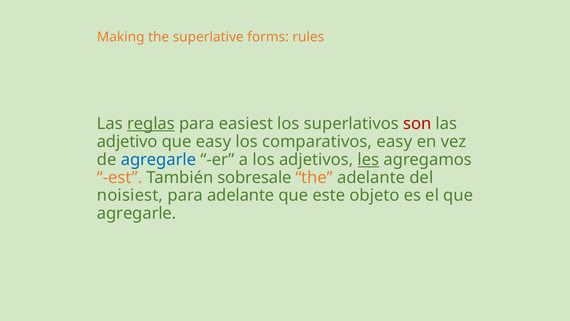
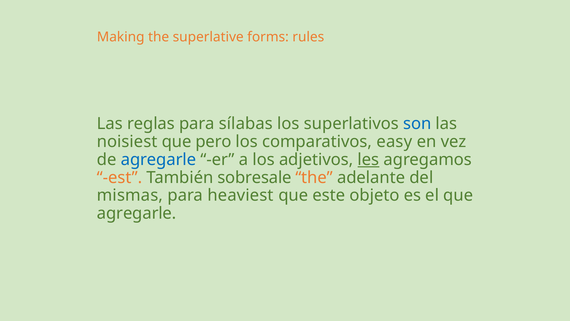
reglas underline: present -> none
easiest: easiest -> sílabas
son colour: red -> blue
adjetivo: adjetivo -> noisiest
que easy: easy -> pero
noisiest: noisiest -> mismas
para adelante: adelante -> heaviest
